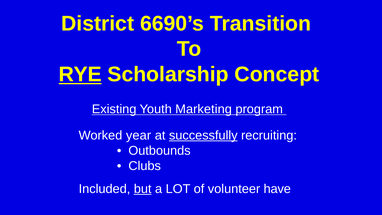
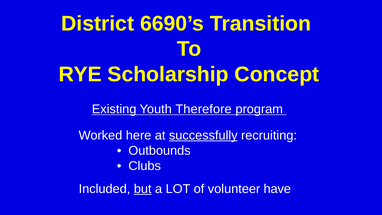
RYE underline: present -> none
Marketing: Marketing -> Therefore
year: year -> here
